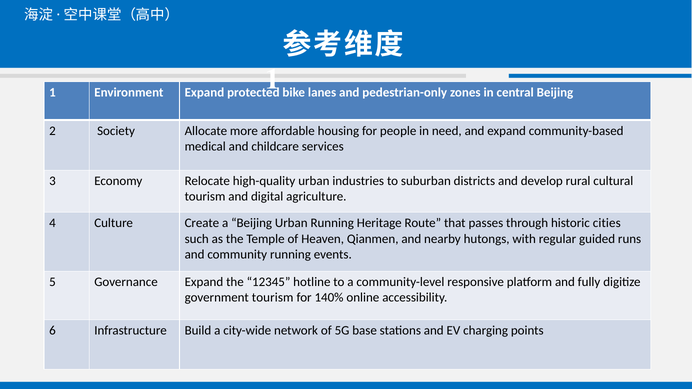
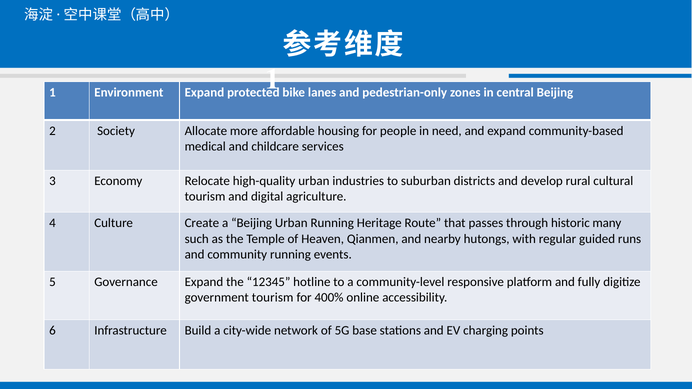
cities: cities -> many
140%: 140% -> 400%
